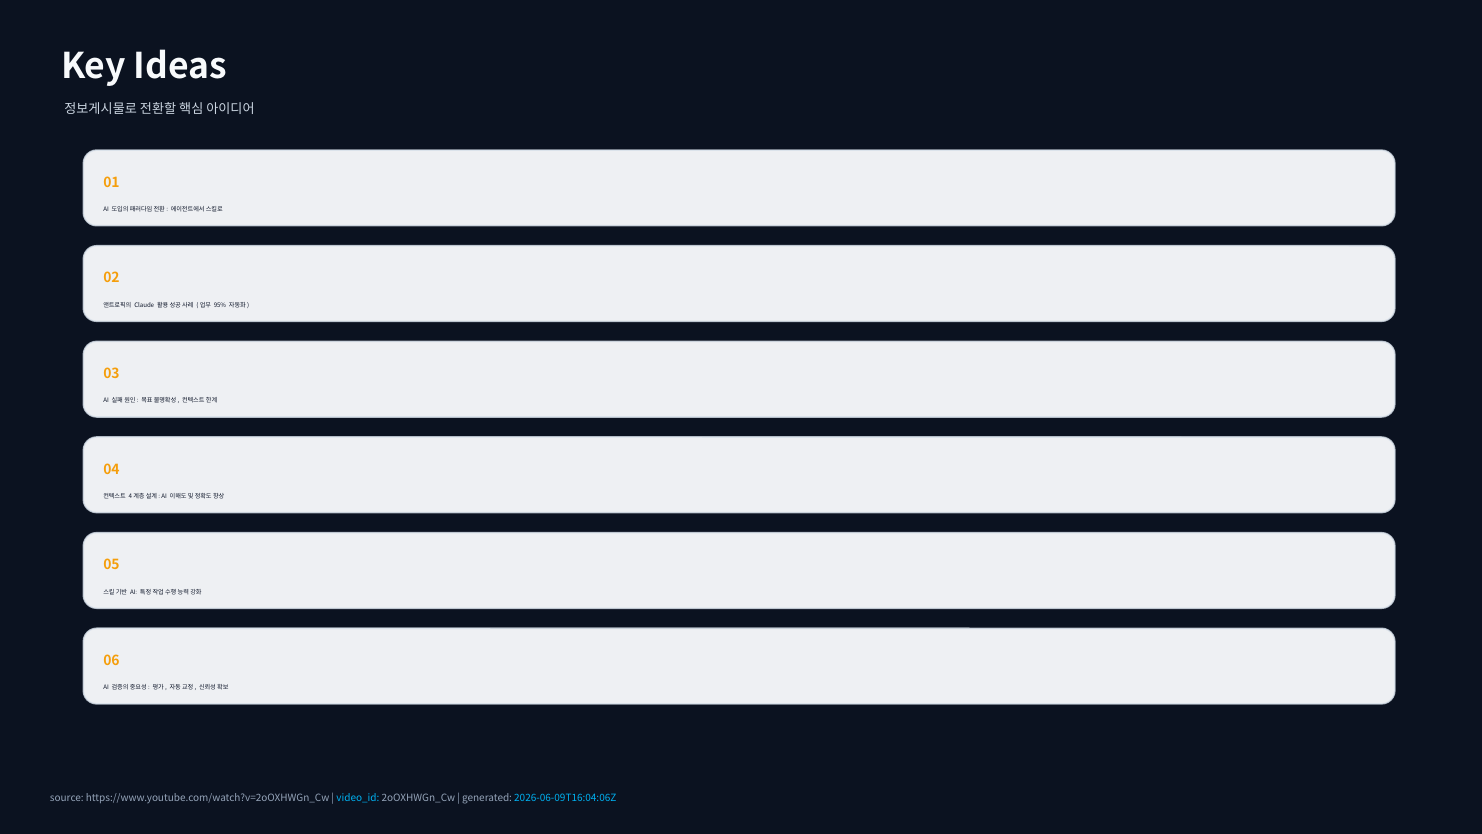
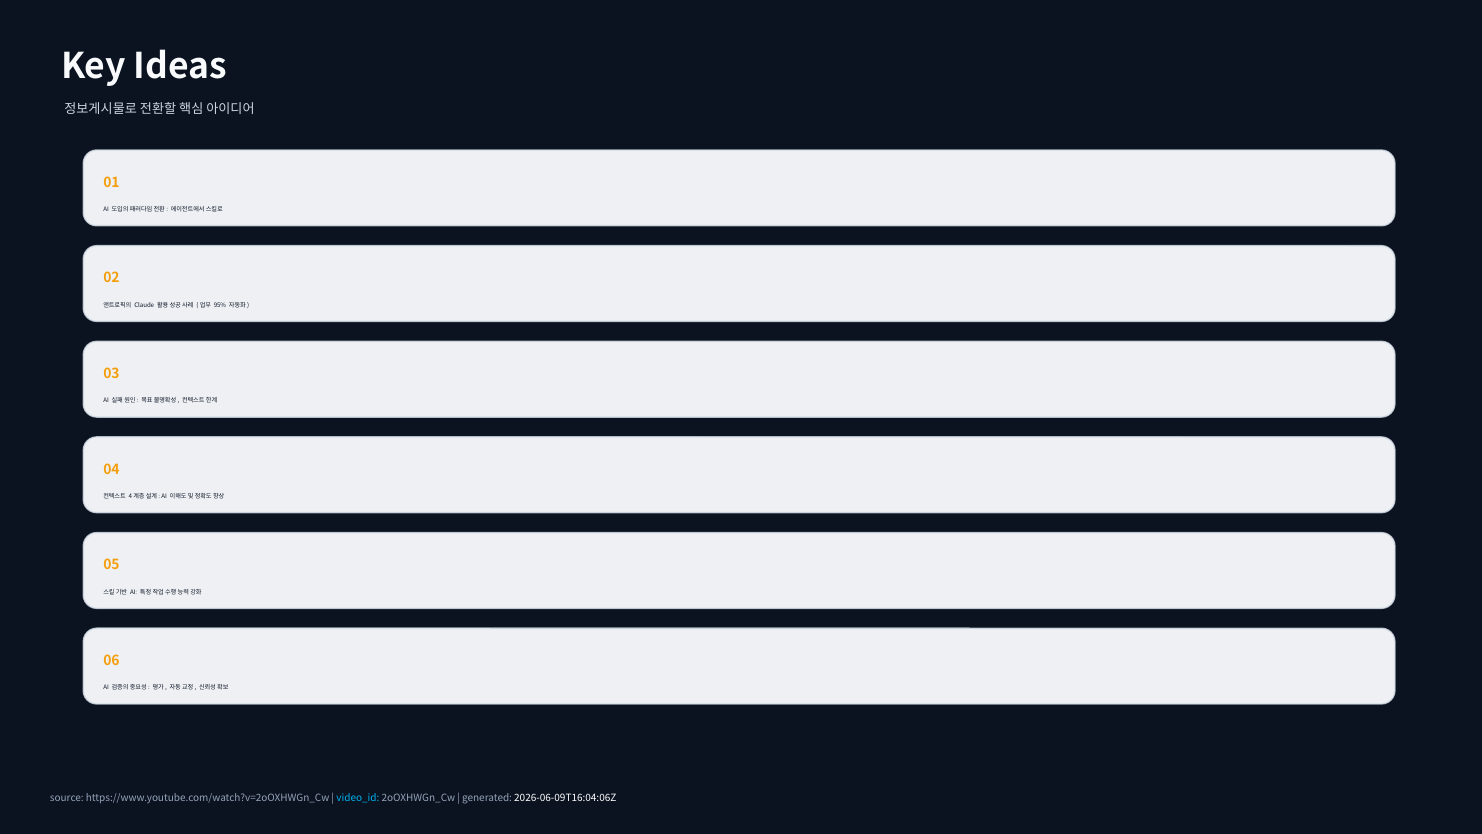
2026-06-09T16:04:06Z colour: light blue -> white
